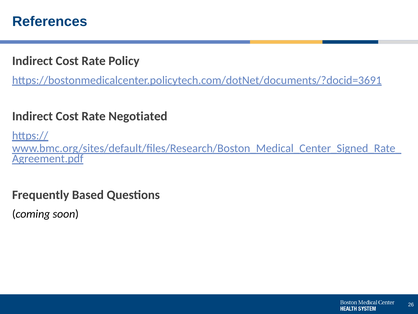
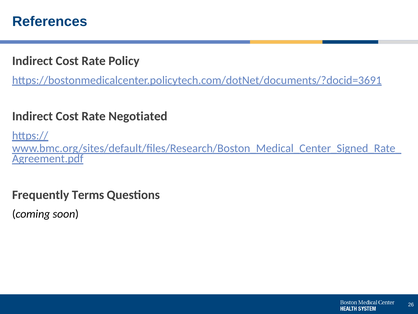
Based: Based -> Terms
